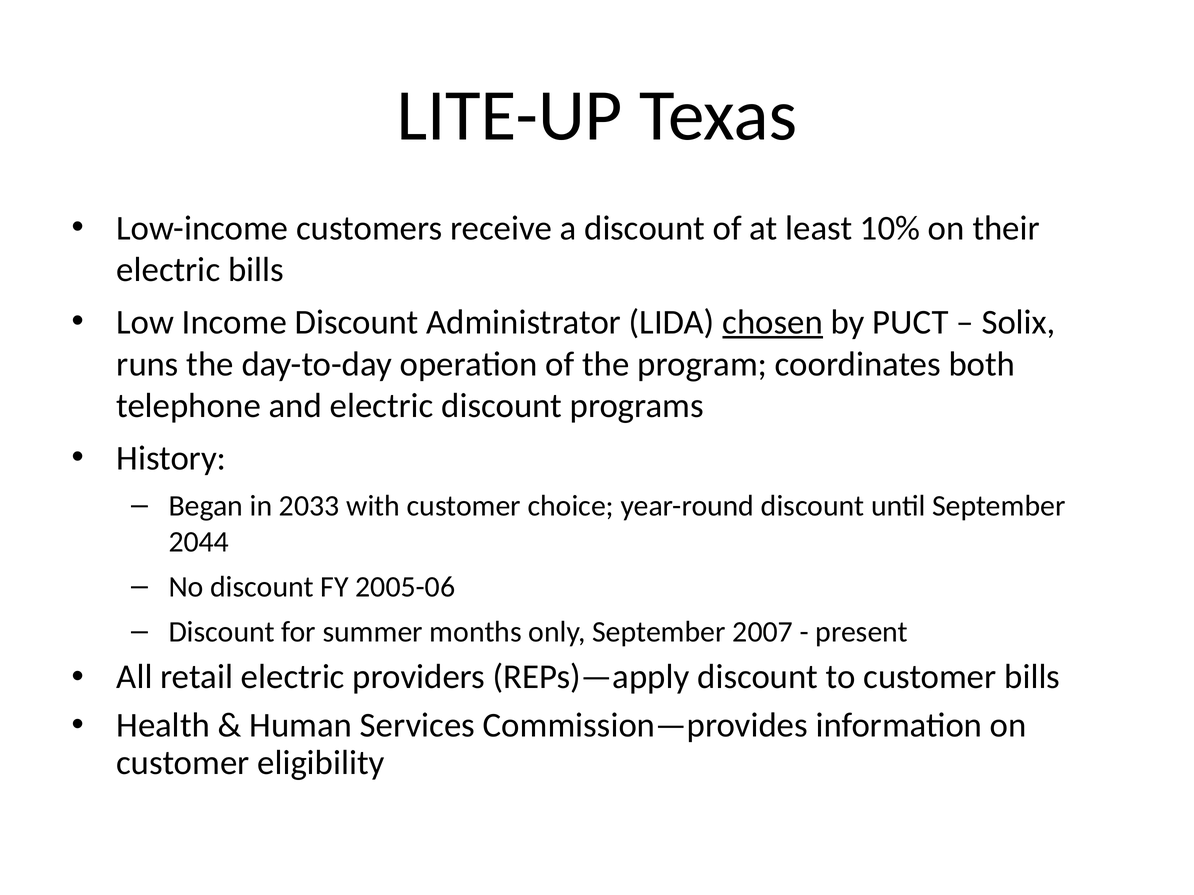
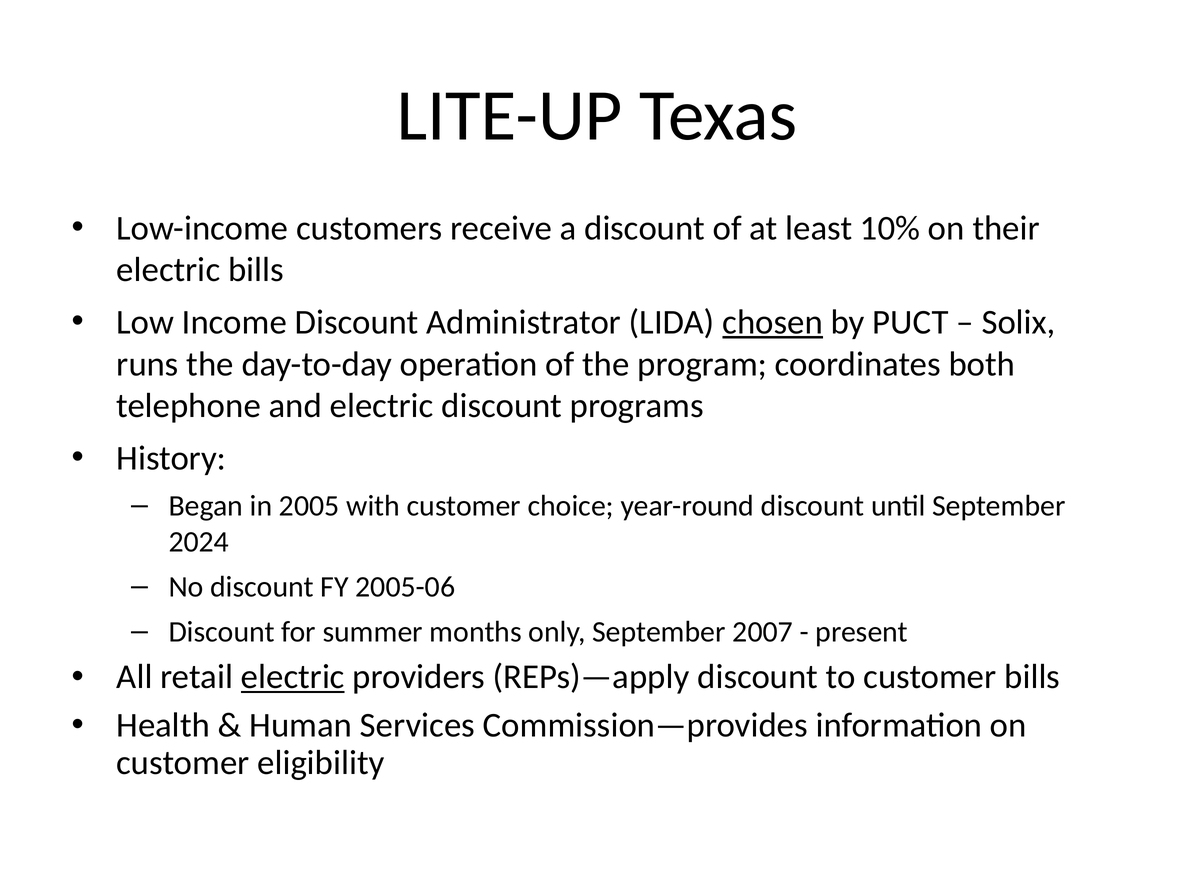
2033: 2033 -> 2005
2044: 2044 -> 2024
electric at (293, 677) underline: none -> present
